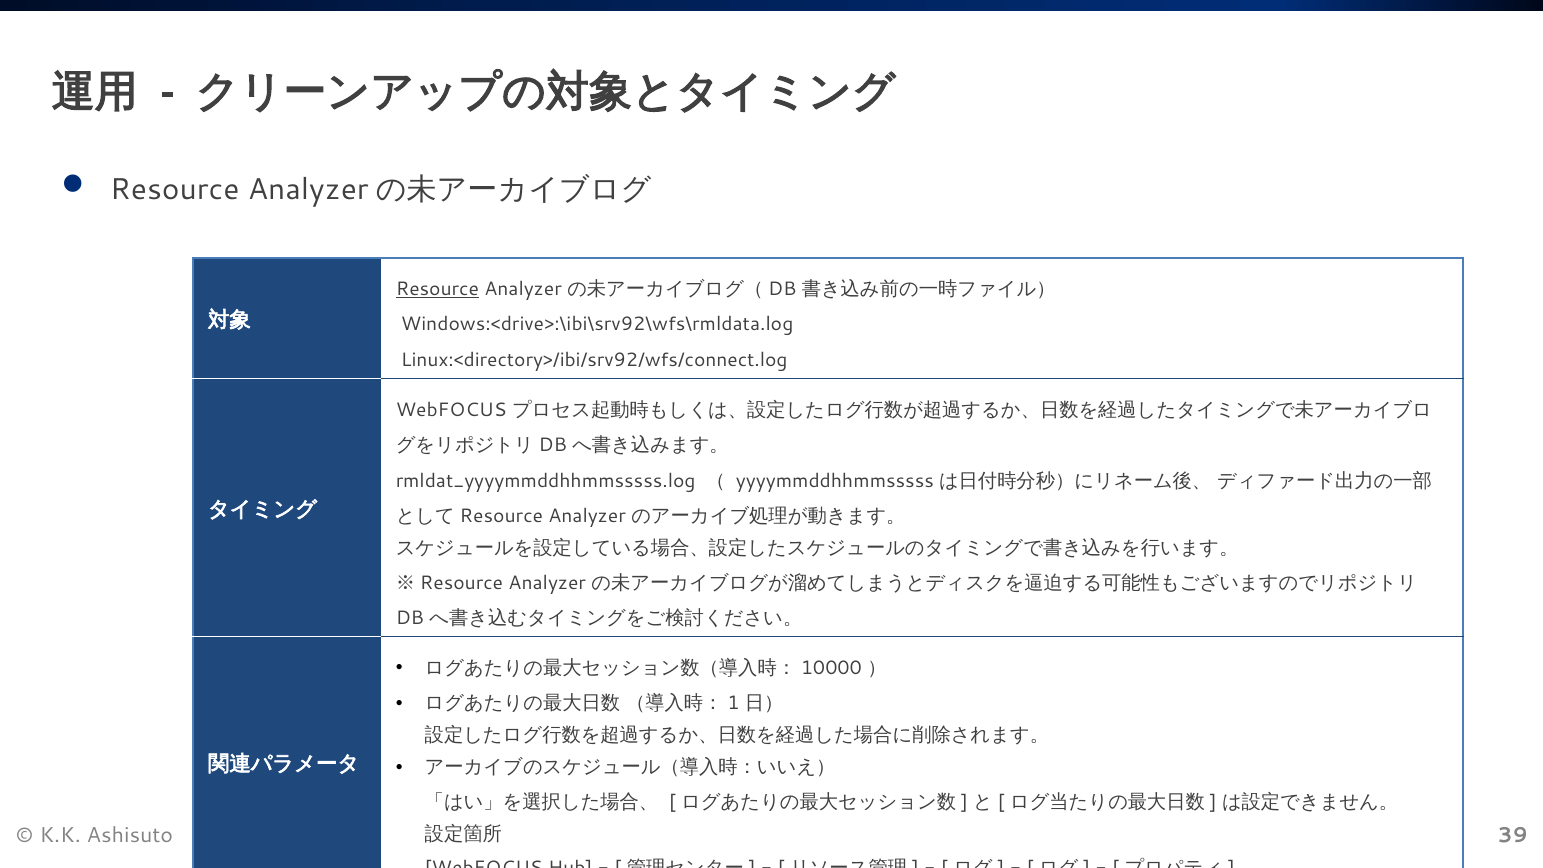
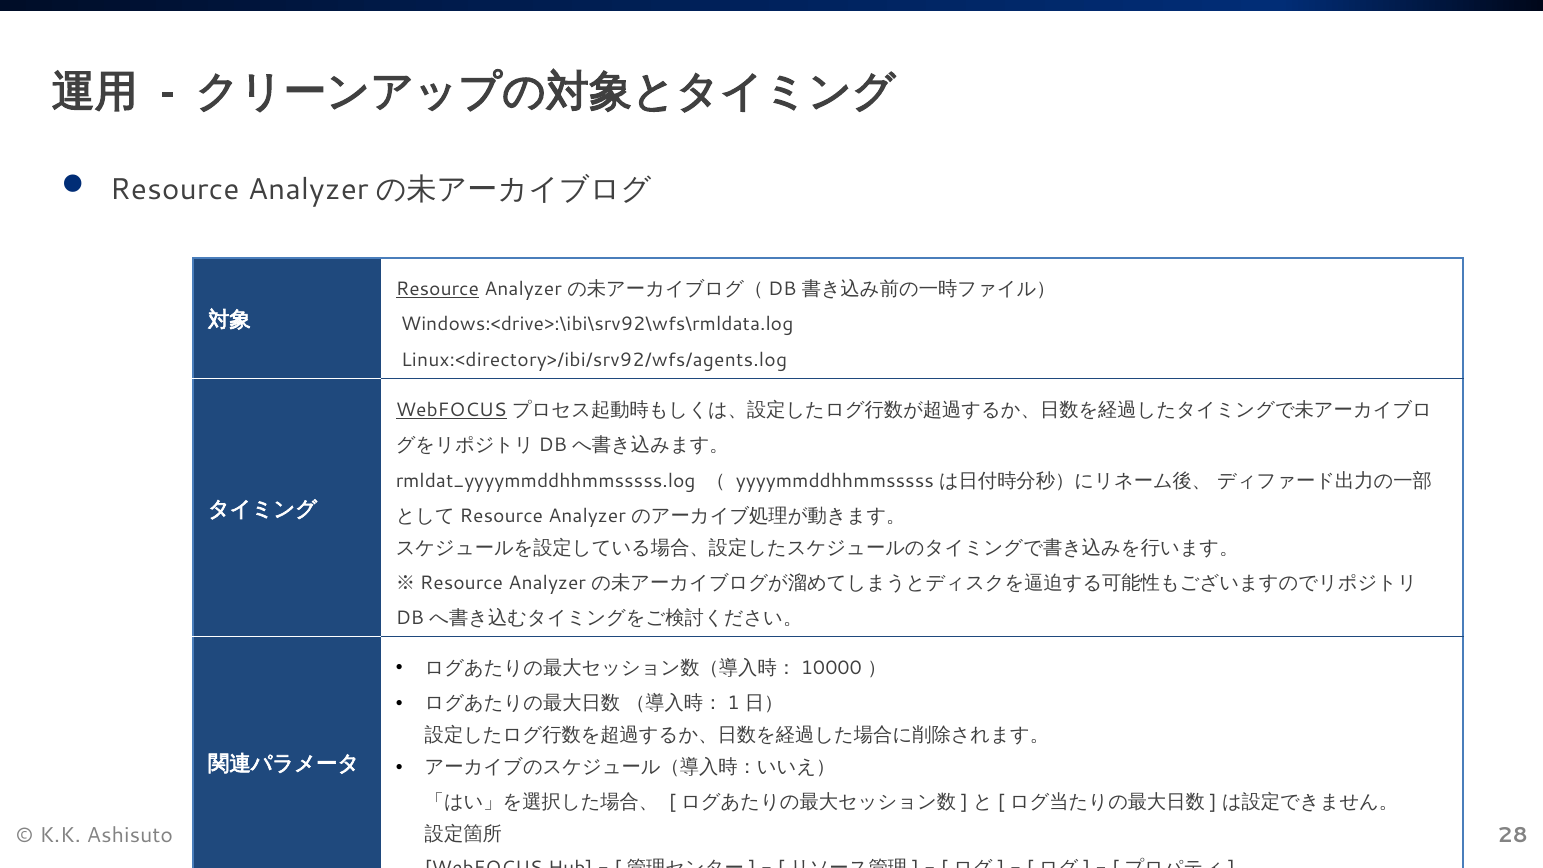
Linux:<directory>/ibi/srv92/wfs/connect.log: Linux:<directory>/ibi/srv92/wfs/connect.log -> Linux:<directory>/ibi/srv92/wfs/agents.log
WebFOCUS at (451, 410) underline: none -> present
39: 39 -> 28
